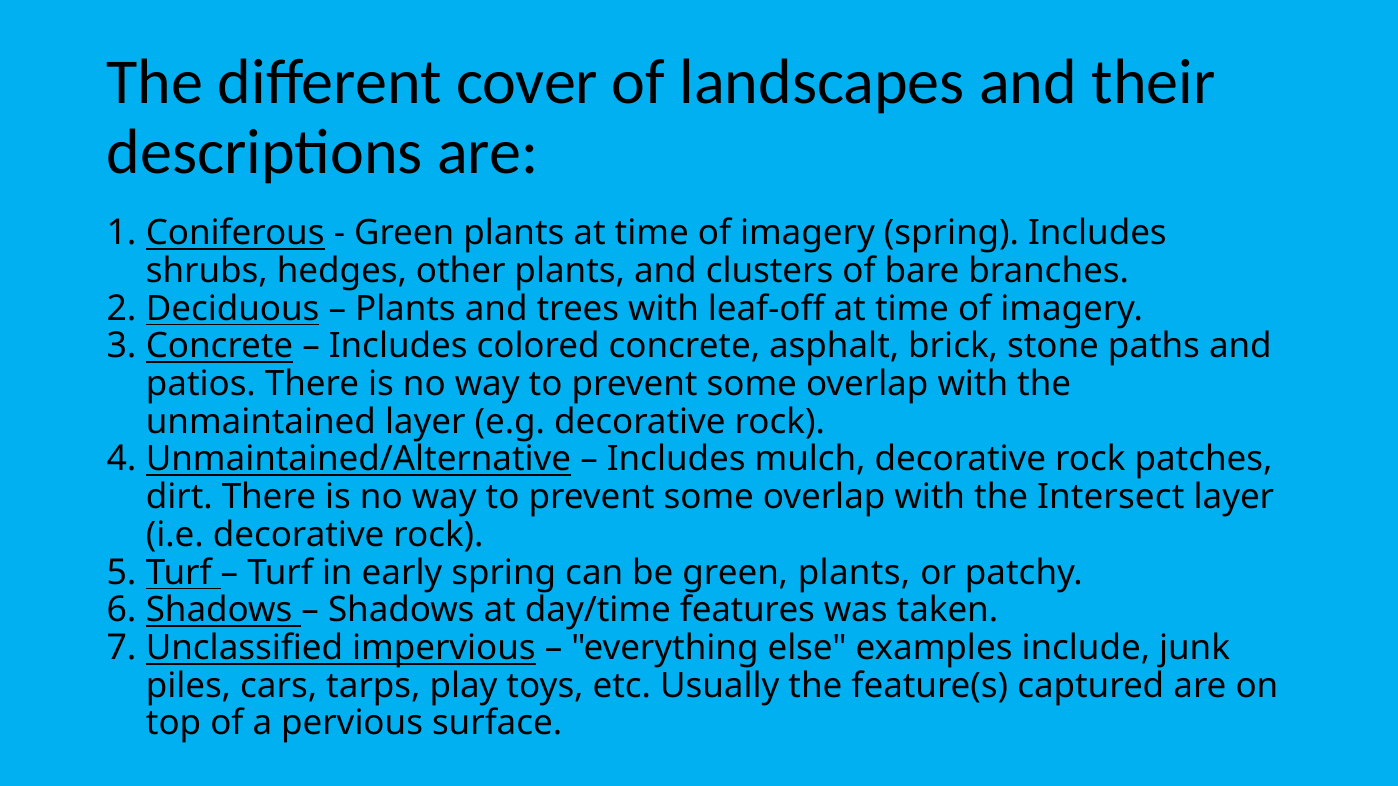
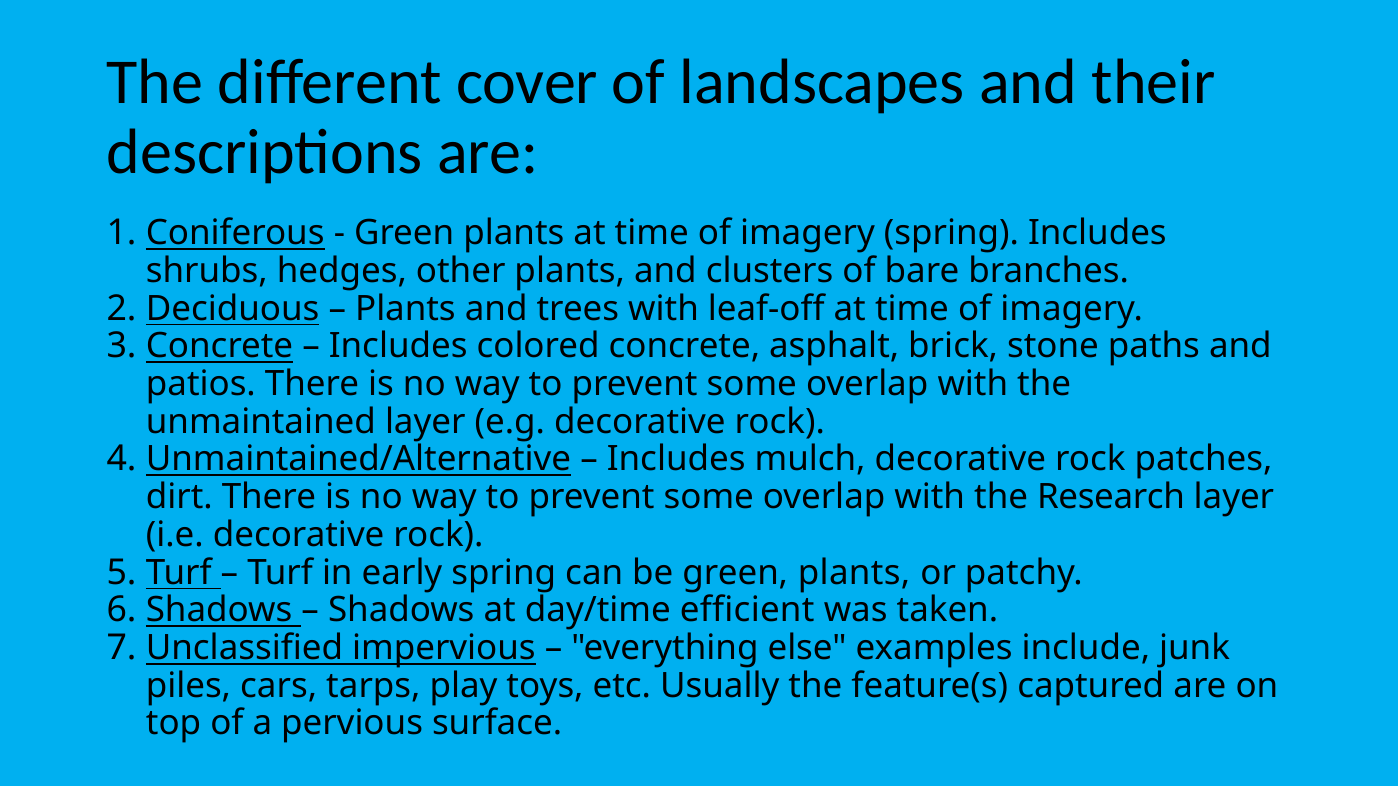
Intersect: Intersect -> Research
features: features -> efficient
